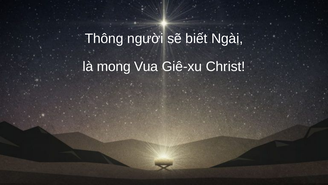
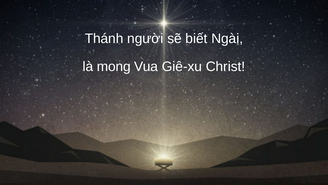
Thông: Thông -> Thánh
